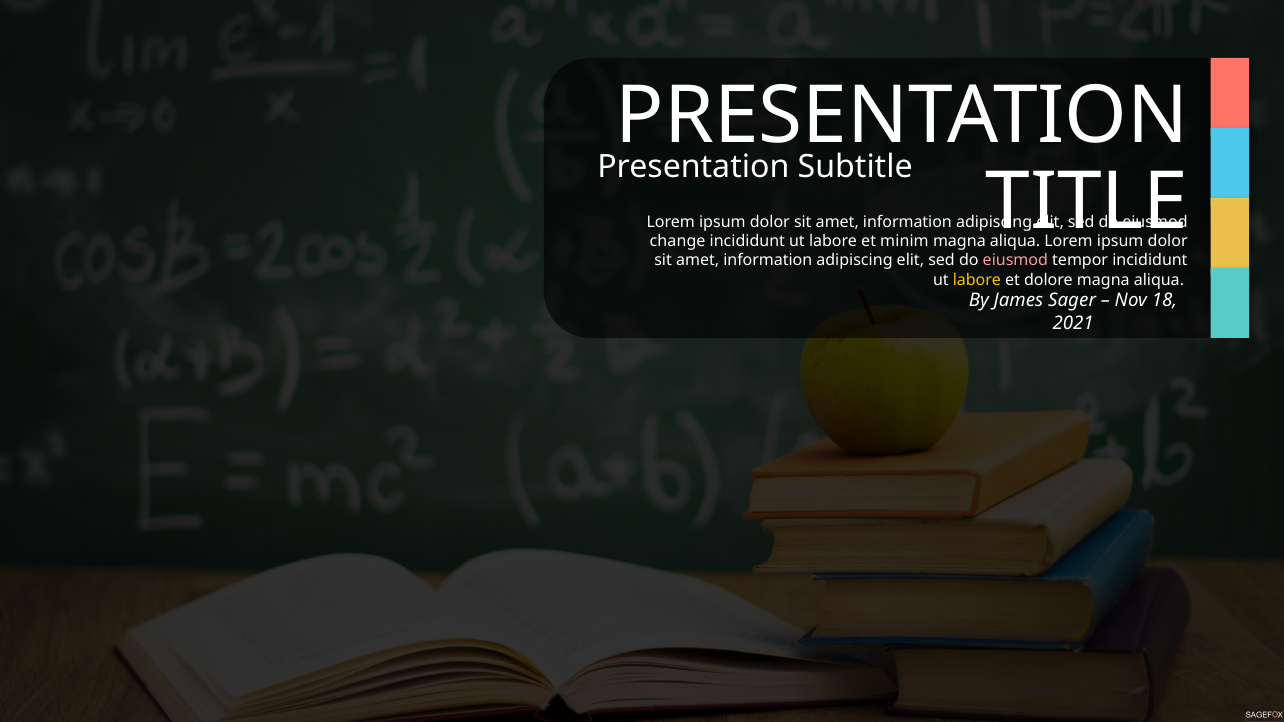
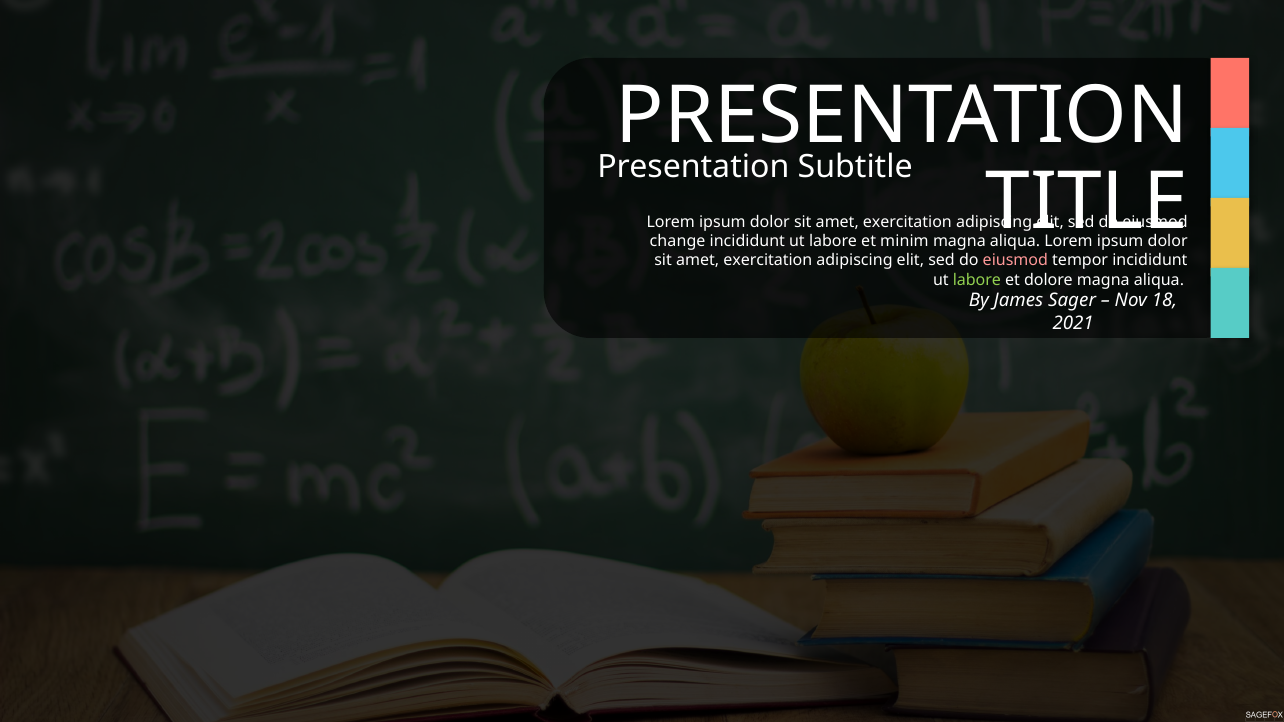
information at (907, 222): information -> exercitation
information at (768, 261): information -> exercitation
labore at (977, 280) colour: yellow -> light green
